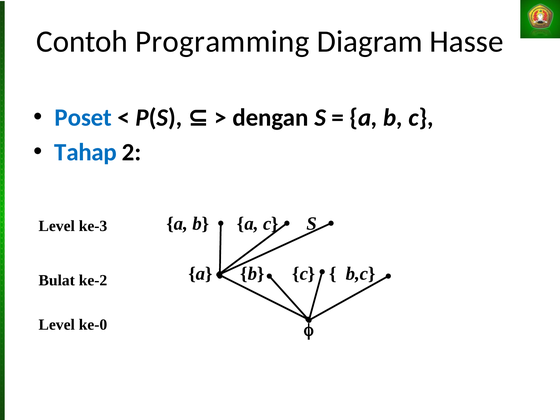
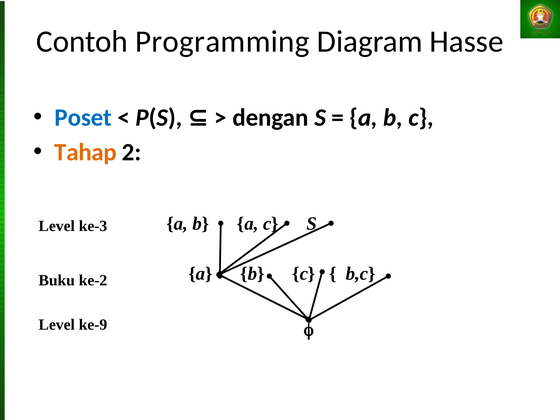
Tahap colour: blue -> orange
Bulat: Bulat -> Buku
ke-0: ke-0 -> ke-9
